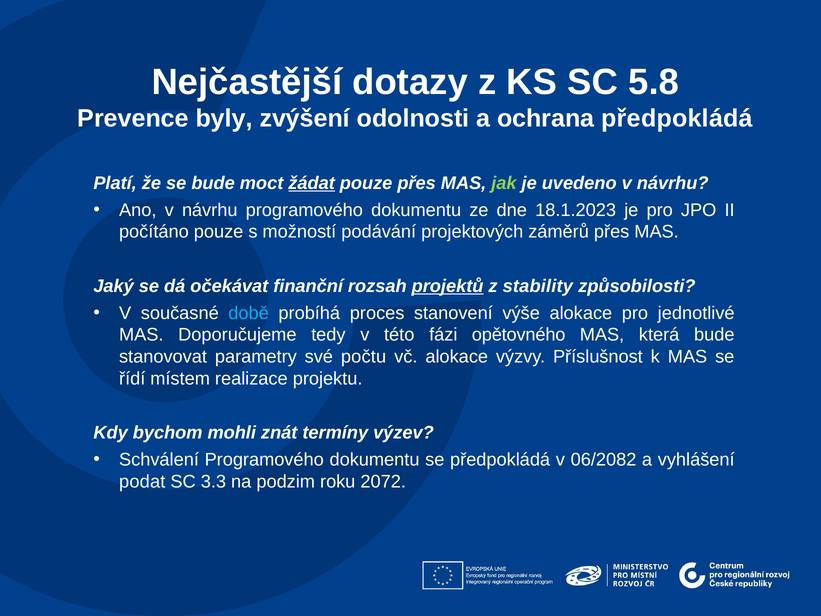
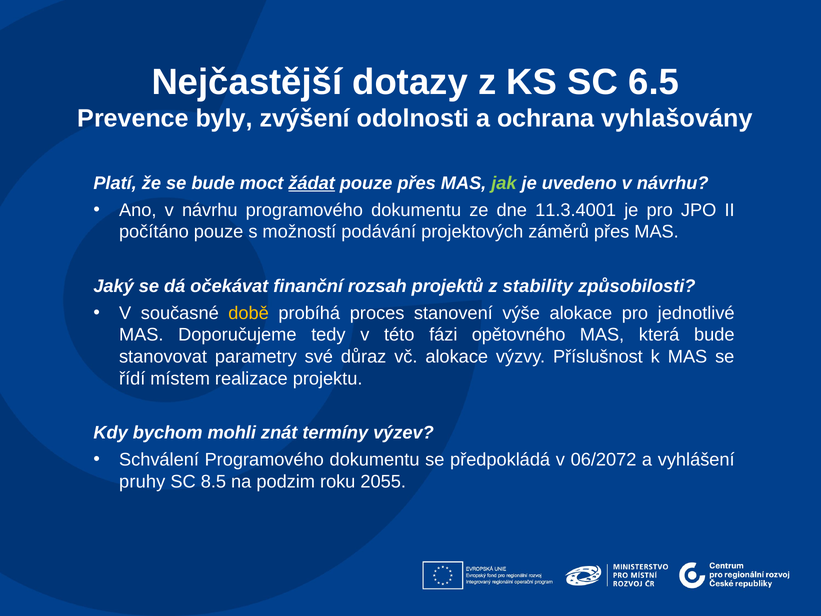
5.8: 5.8 -> 6.5
ochrana předpokládá: předpokládá -> vyhlašovány
18.1.2023: 18.1.2023 -> 11.3.4001
projektů underline: present -> none
době colour: light blue -> yellow
počtu: počtu -> důraz
06/2082: 06/2082 -> 06/2072
podat: podat -> pruhy
3.3: 3.3 -> 8.5
2072: 2072 -> 2055
